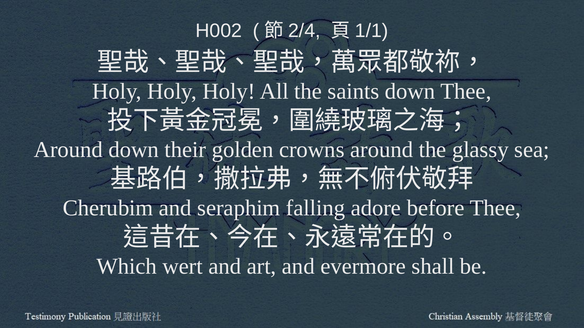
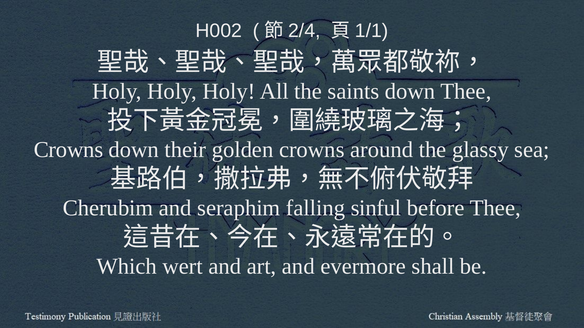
Around at (68, 150): Around -> Crowns
adore: adore -> sinful
